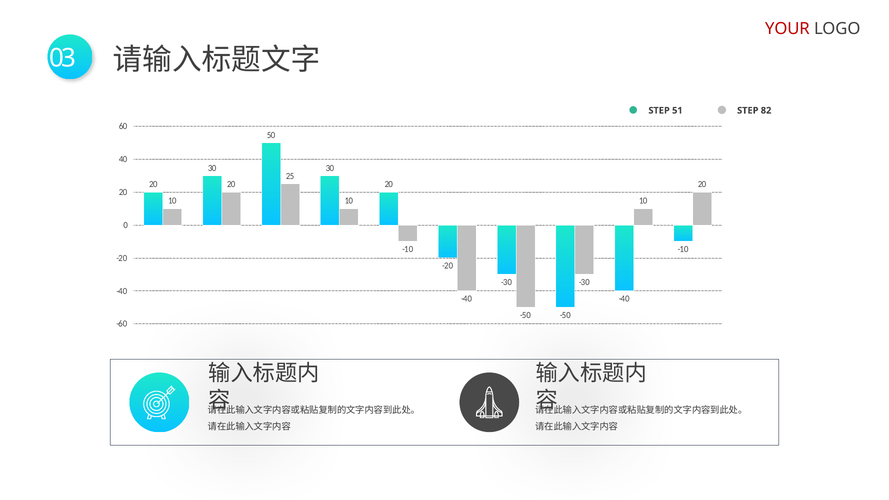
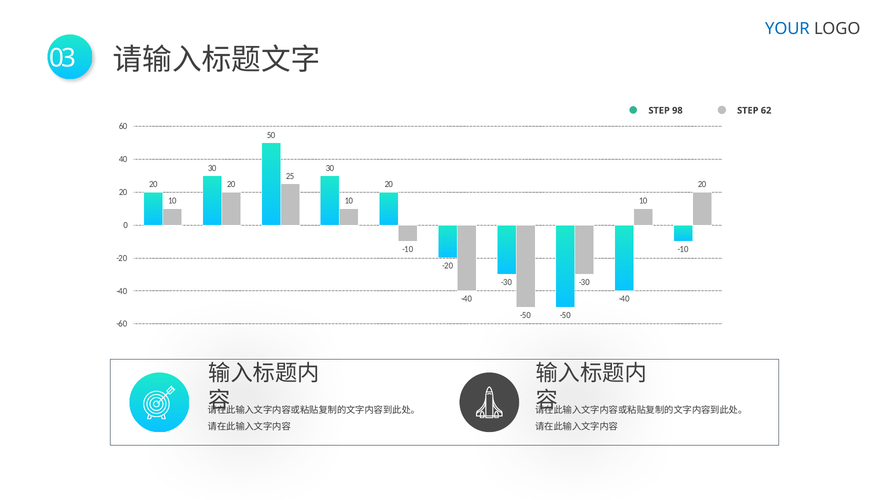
YOUR colour: red -> blue
51: 51 -> 98
82: 82 -> 62
